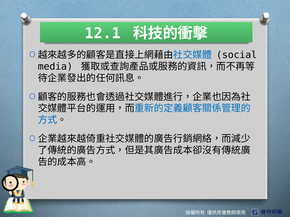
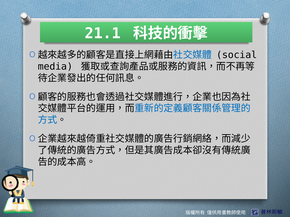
12.1: 12.1 -> 21.1
